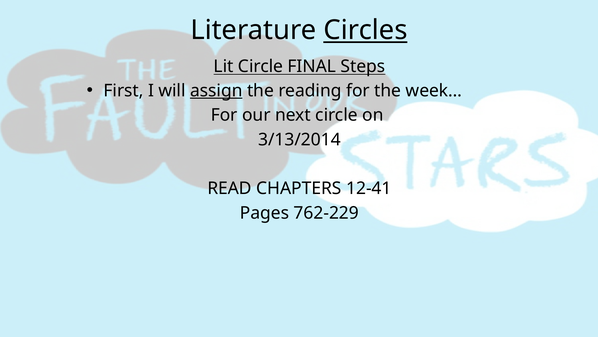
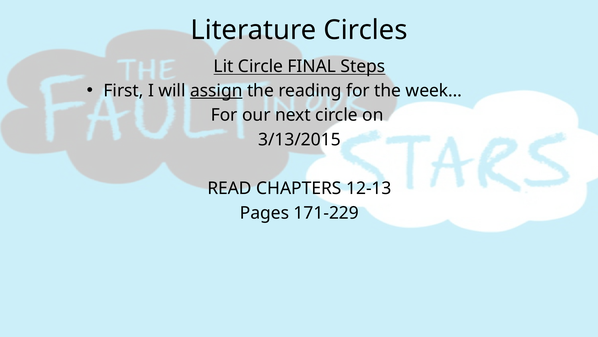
Circles underline: present -> none
3/13/2014: 3/13/2014 -> 3/13/2015
12-41: 12-41 -> 12-13
762-229: 762-229 -> 171-229
